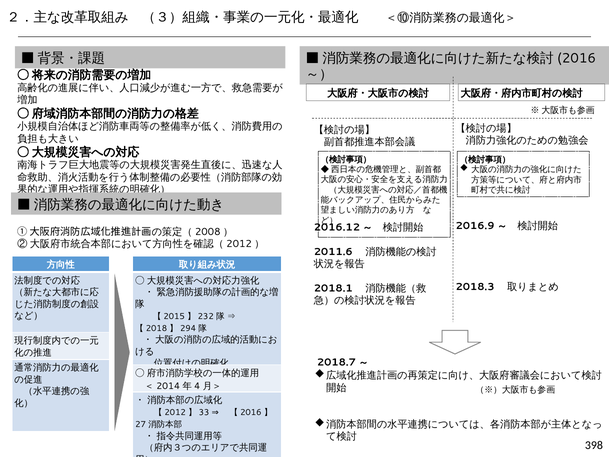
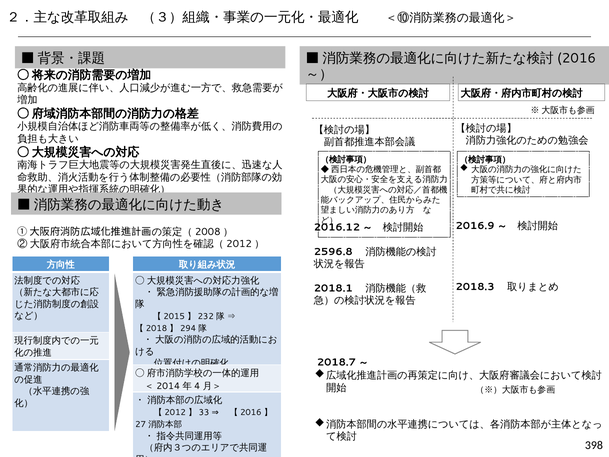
2011.6: 2011.6 -> 2596.8
